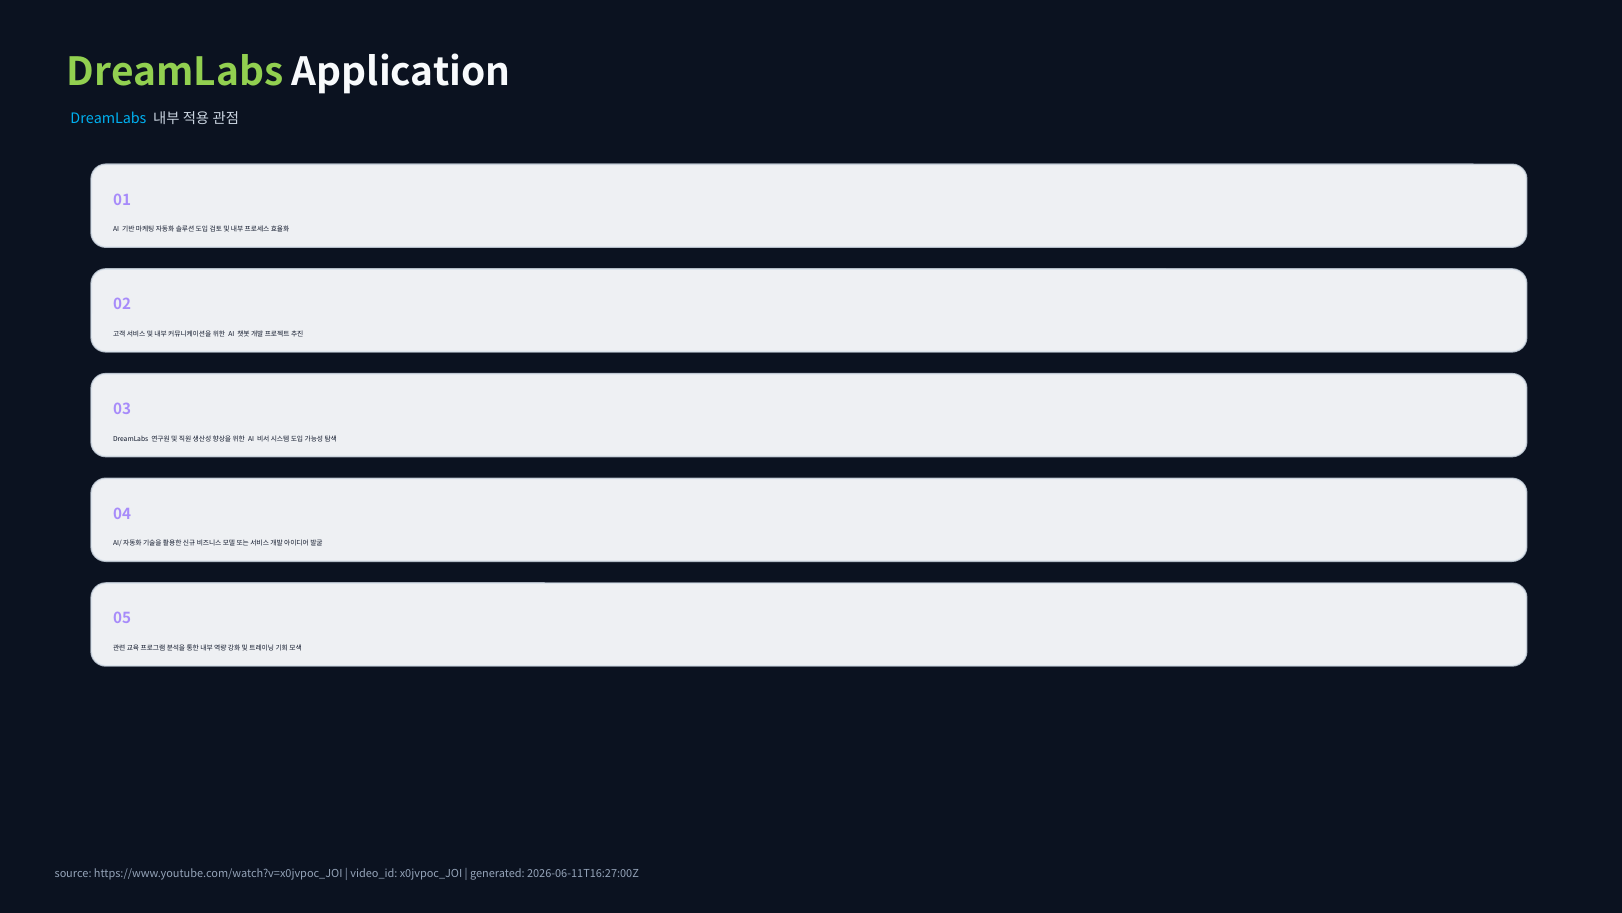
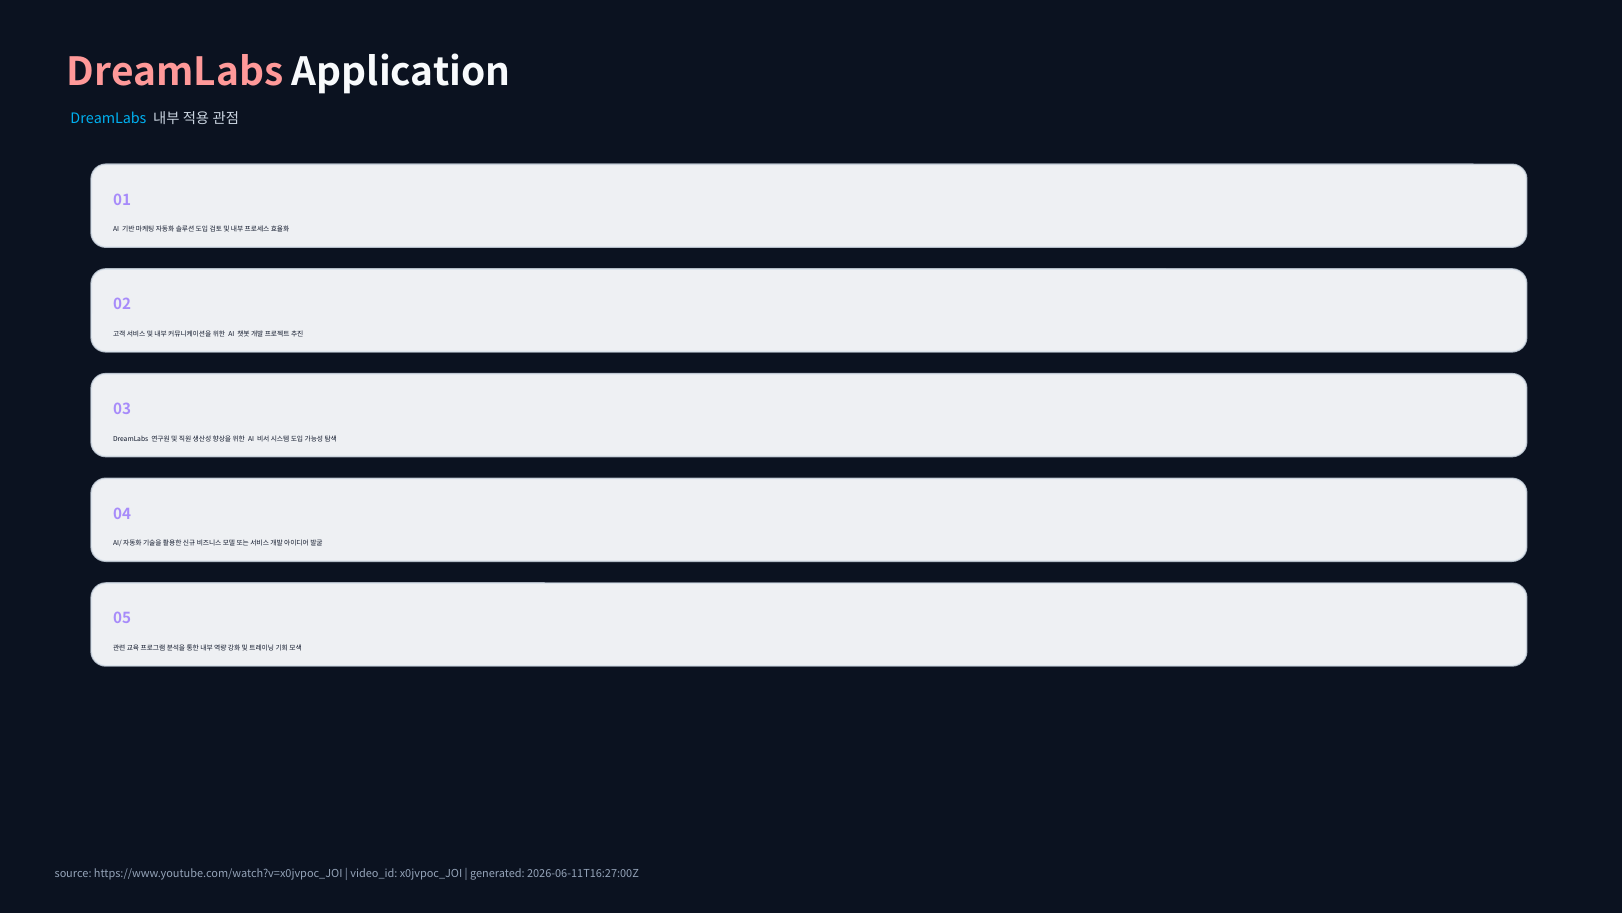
DreamLabs at (175, 73) colour: light green -> pink
